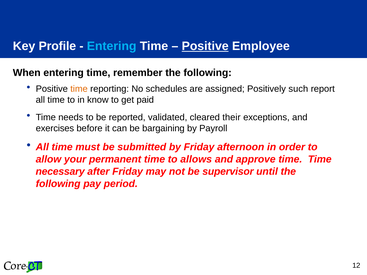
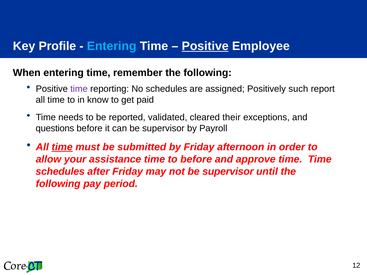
time at (79, 89) colour: orange -> purple
exercises: exercises -> questions
can be bargaining: bargaining -> supervisor
time at (62, 147) underline: none -> present
permanent: permanent -> assistance
to allows: allows -> before
necessary at (60, 172): necessary -> schedules
